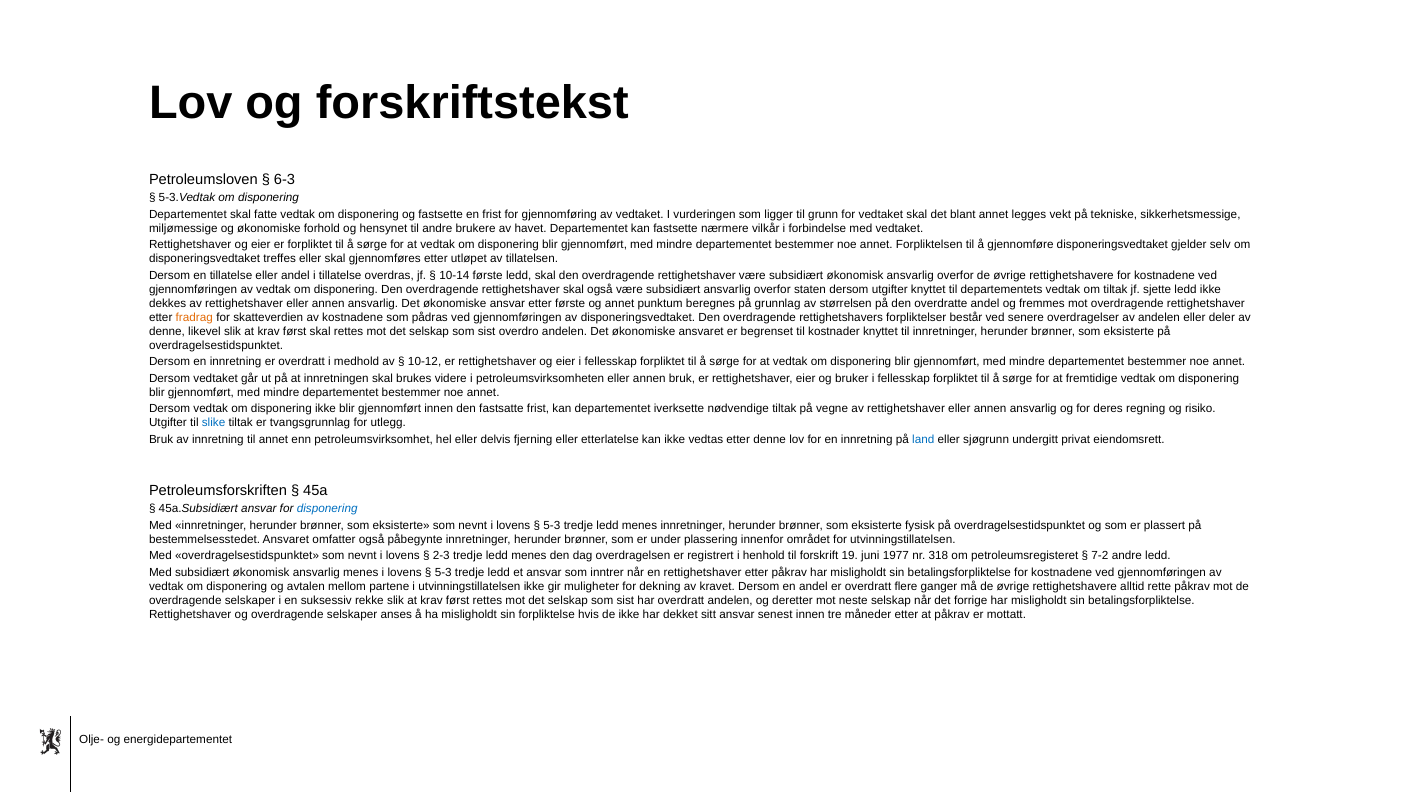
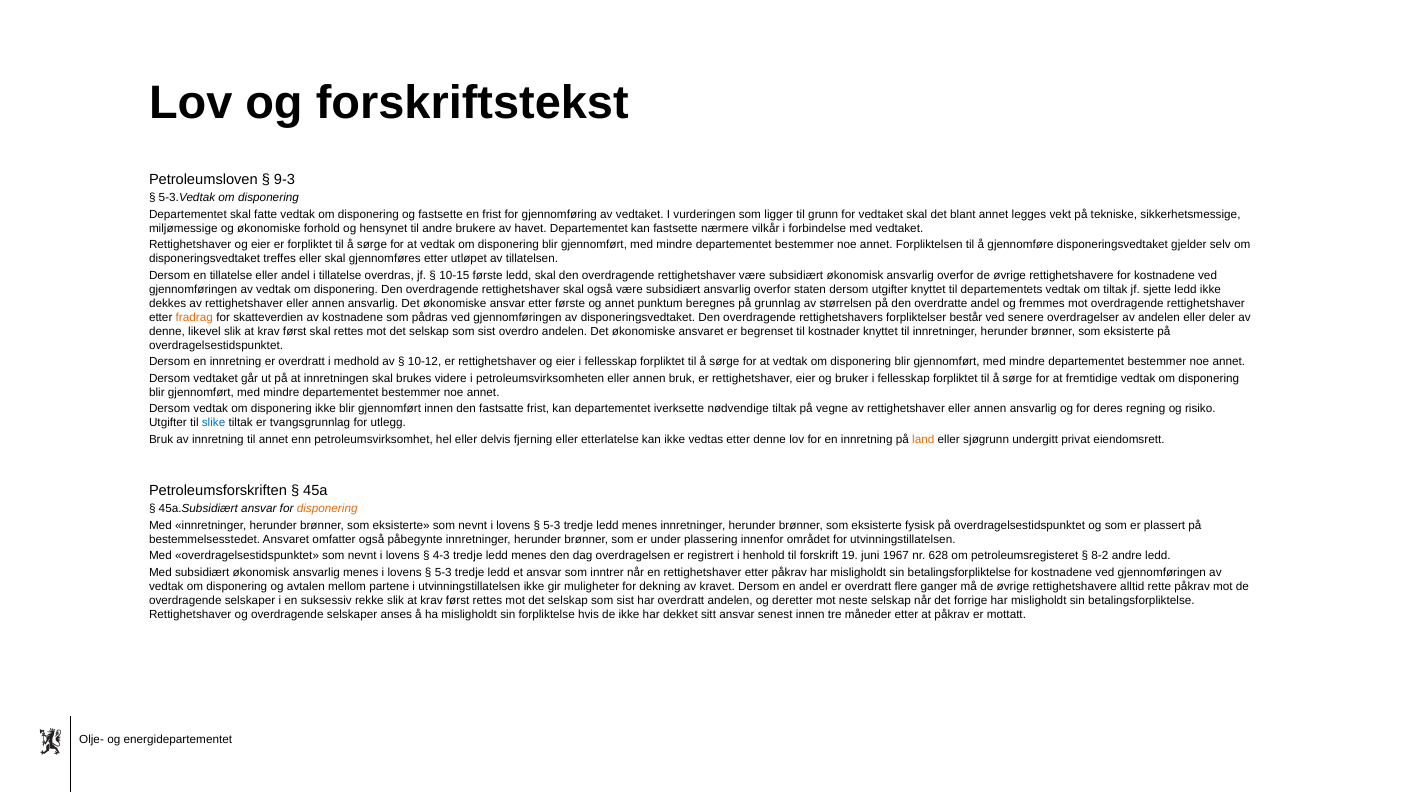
6-3: 6-3 -> 9-3
10-14: 10-14 -> 10-15
land colour: blue -> orange
disponering at (327, 509) colour: blue -> orange
2-3: 2-3 -> 4-3
1977: 1977 -> 1967
318: 318 -> 628
7-2: 7-2 -> 8-2
